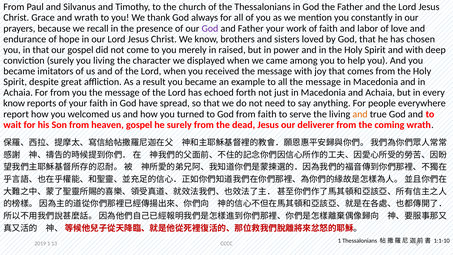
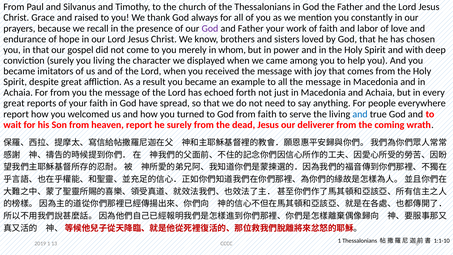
and wrath: wrath -> raised
raised: raised -> whom
know at (14, 103): know -> great
and at (360, 114) colour: orange -> blue
heaven gospel: gospel -> report
